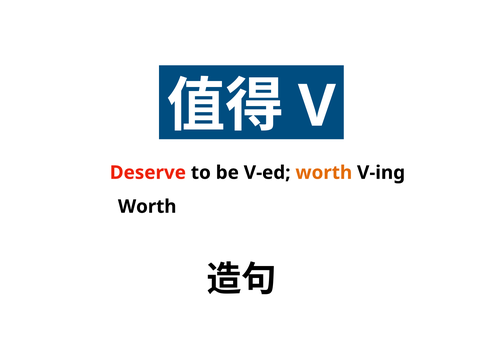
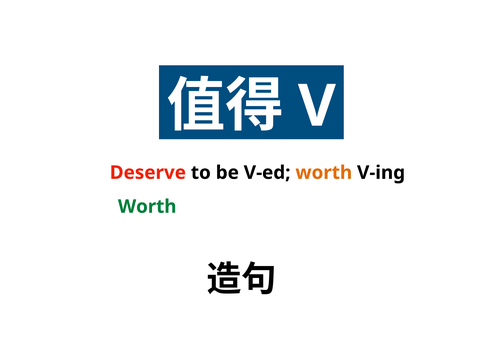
Worth at (147, 207) colour: black -> green
